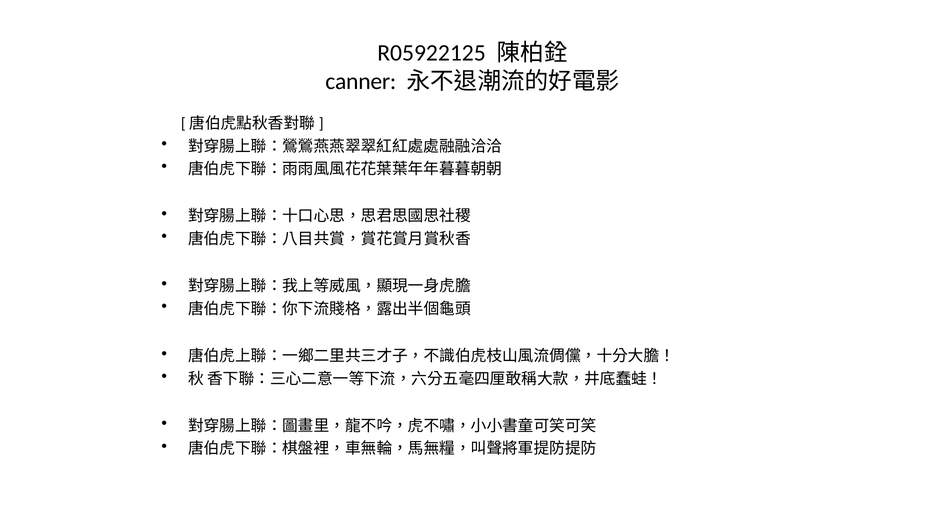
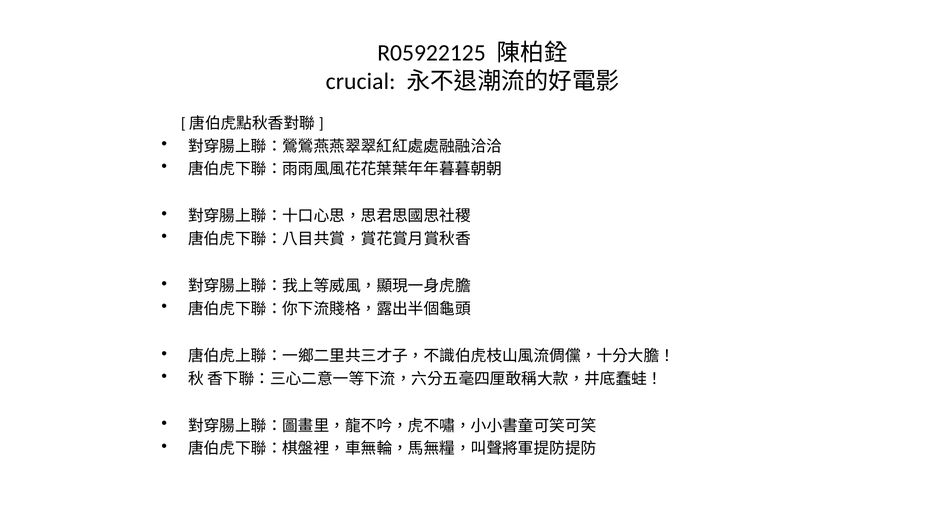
canner: canner -> crucial
